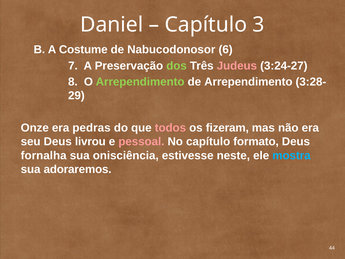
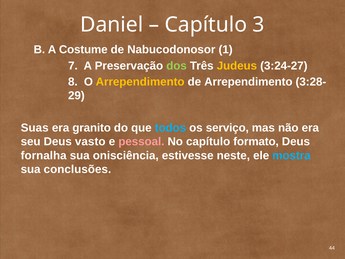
6: 6 -> 1
Judeus colour: pink -> yellow
Arrependimento at (140, 82) colour: light green -> yellow
Onze: Onze -> Suas
pedras: pedras -> granito
todos colour: pink -> light blue
fizeram: fizeram -> serviço
livrou: livrou -> vasto
adoraremos: adoraremos -> conclusões
